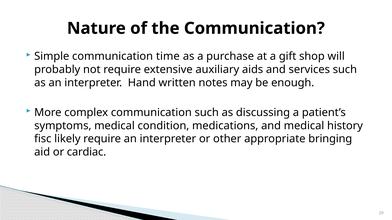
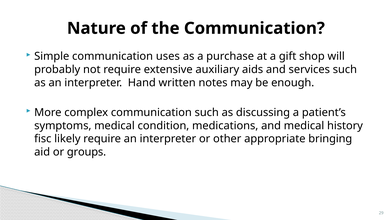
time: time -> uses
cardiac: cardiac -> groups
